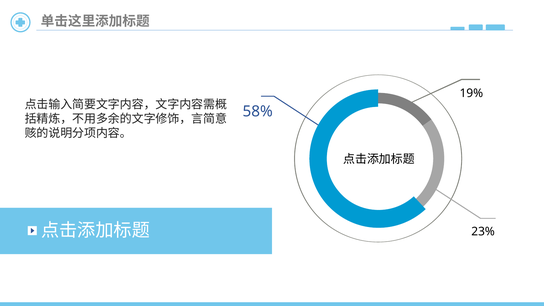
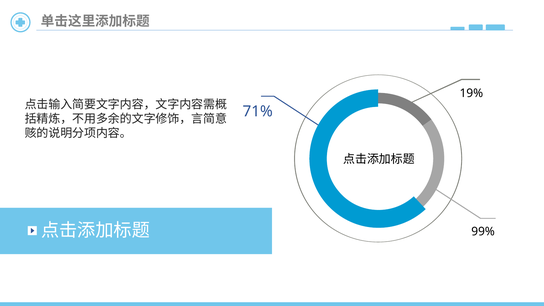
58%: 58% -> 71%
23%: 23% -> 99%
